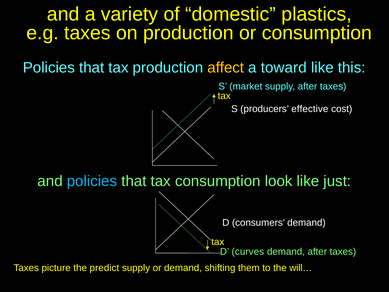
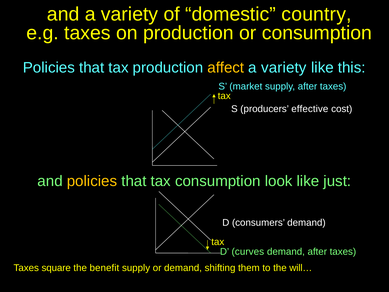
plastics: plastics -> country
toward at (284, 68): toward -> variety
policies at (92, 181) colour: light blue -> yellow
picture: picture -> square
predict: predict -> benefit
